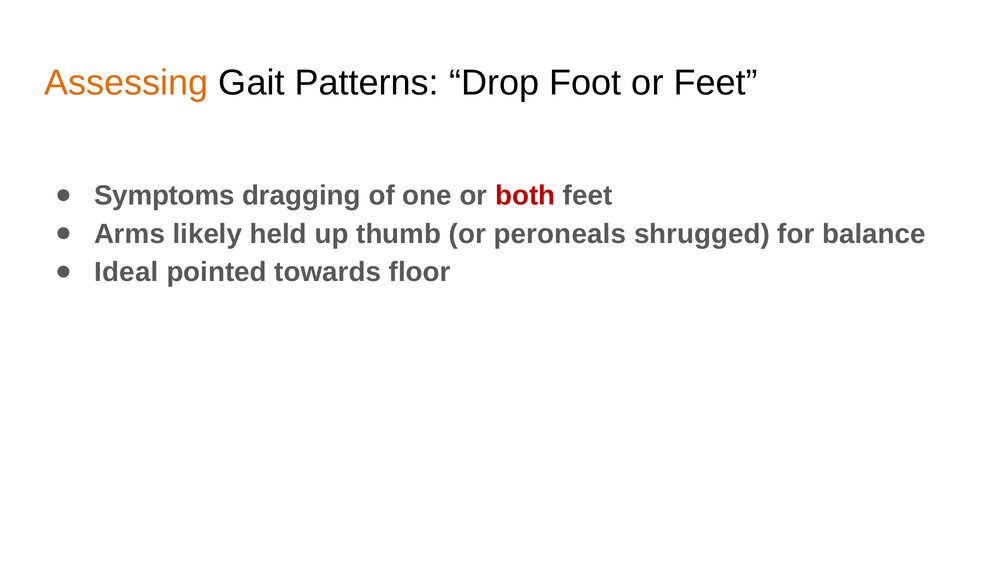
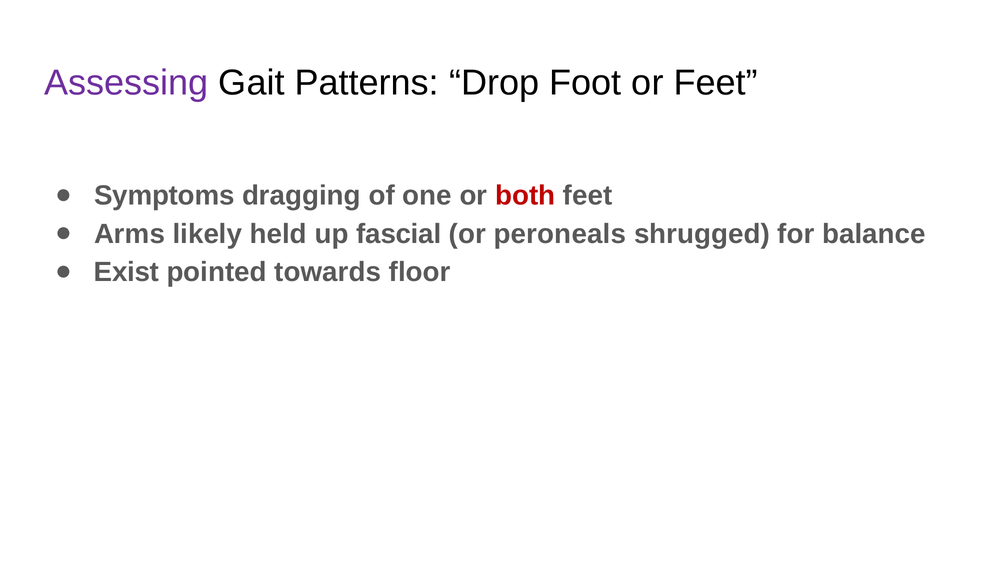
Assessing colour: orange -> purple
thumb: thumb -> fascial
Ideal: Ideal -> Exist
